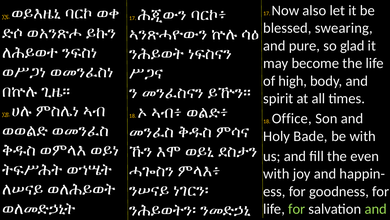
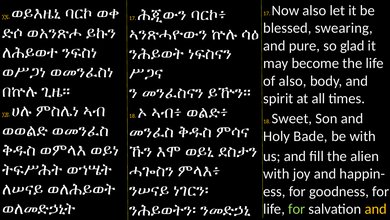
of high: high -> also
Office: Office -> Sweet
even: even -> alien
and at (376, 208) colour: light green -> yellow
